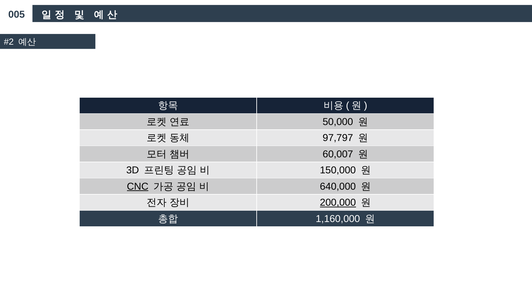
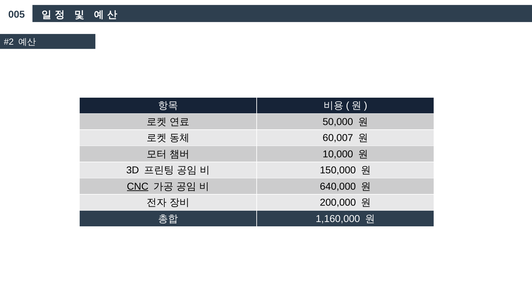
97,797: 97,797 -> 60,007
60,007: 60,007 -> 10,000
200,000 underline: present -> none
